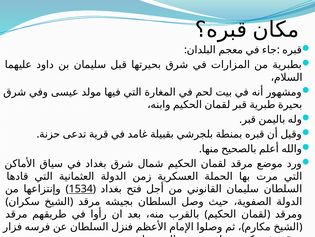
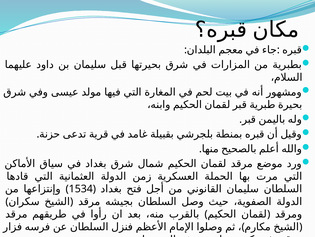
1534 underline: present -> none
